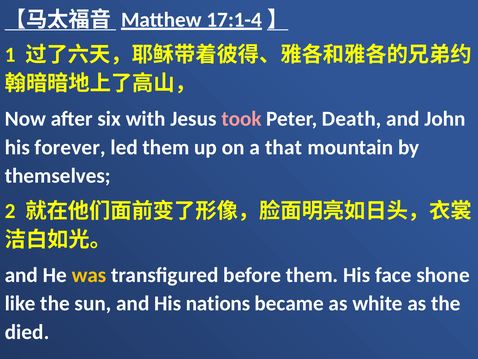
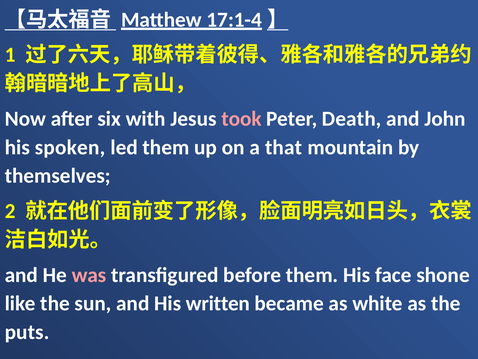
forever: forever -> spoken
was colour: yellow -> pink
nations: nations -> written
died: died -> puts
